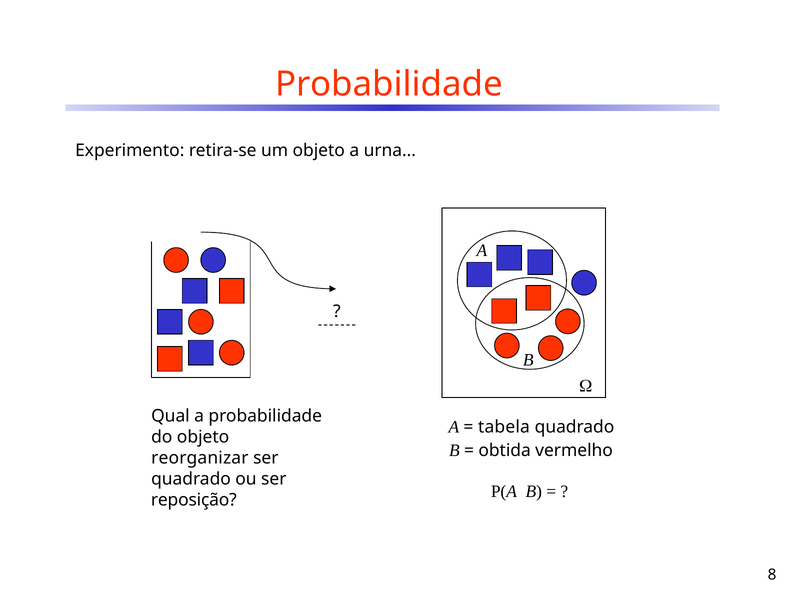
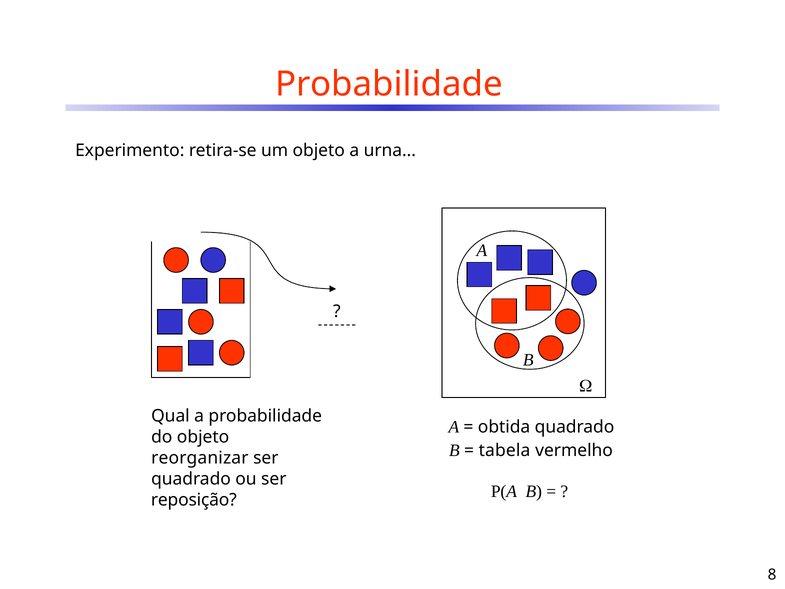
tabela: tabela -> obtida
obtida: obtida -> tabela
